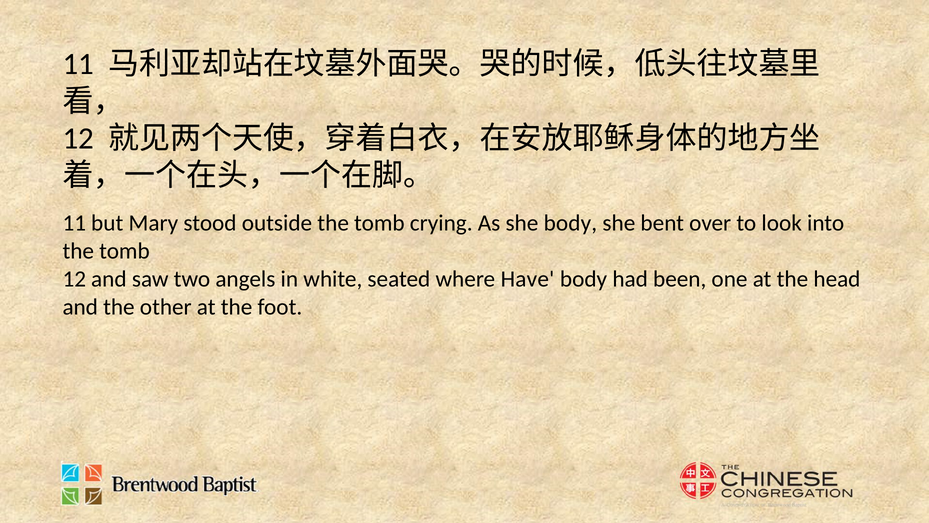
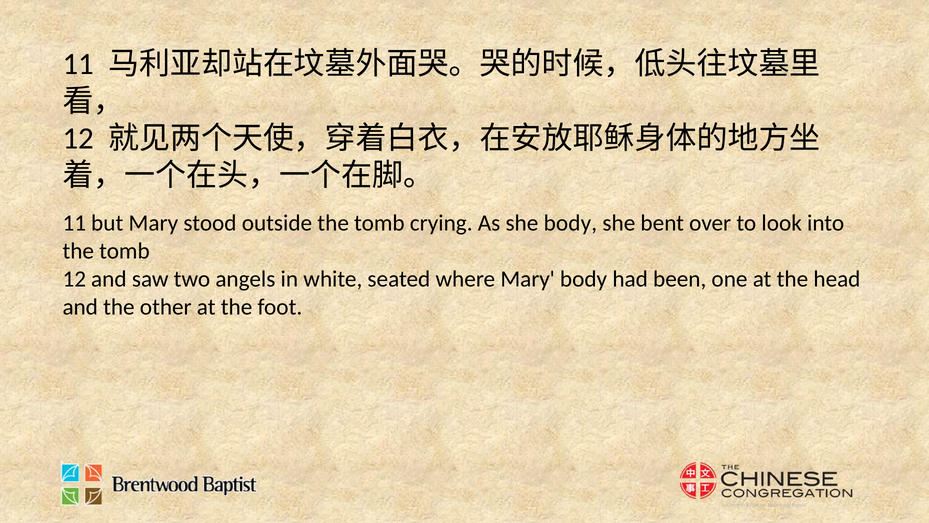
where Have: Have -> Mary
